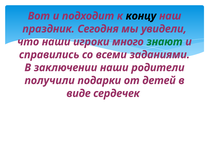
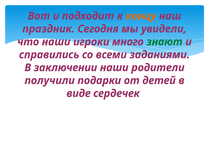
концу colour: black -> orange
